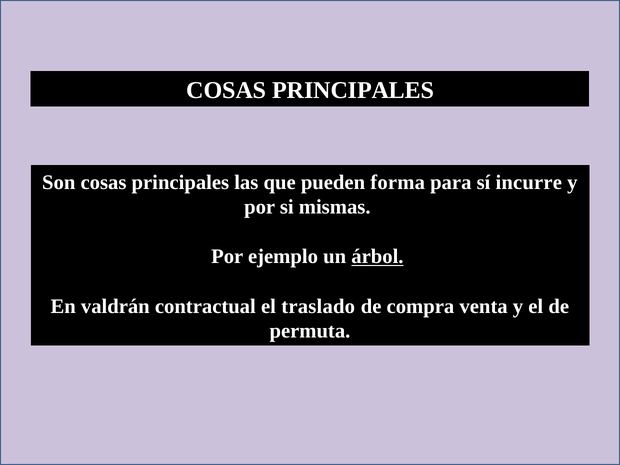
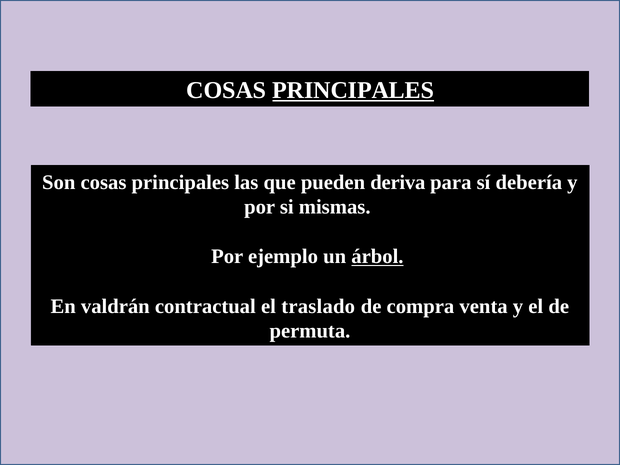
PRINCIPALES at (353, 90) underline: none -> present
forma: forma -> deriva
incurre: incurre -> debería
